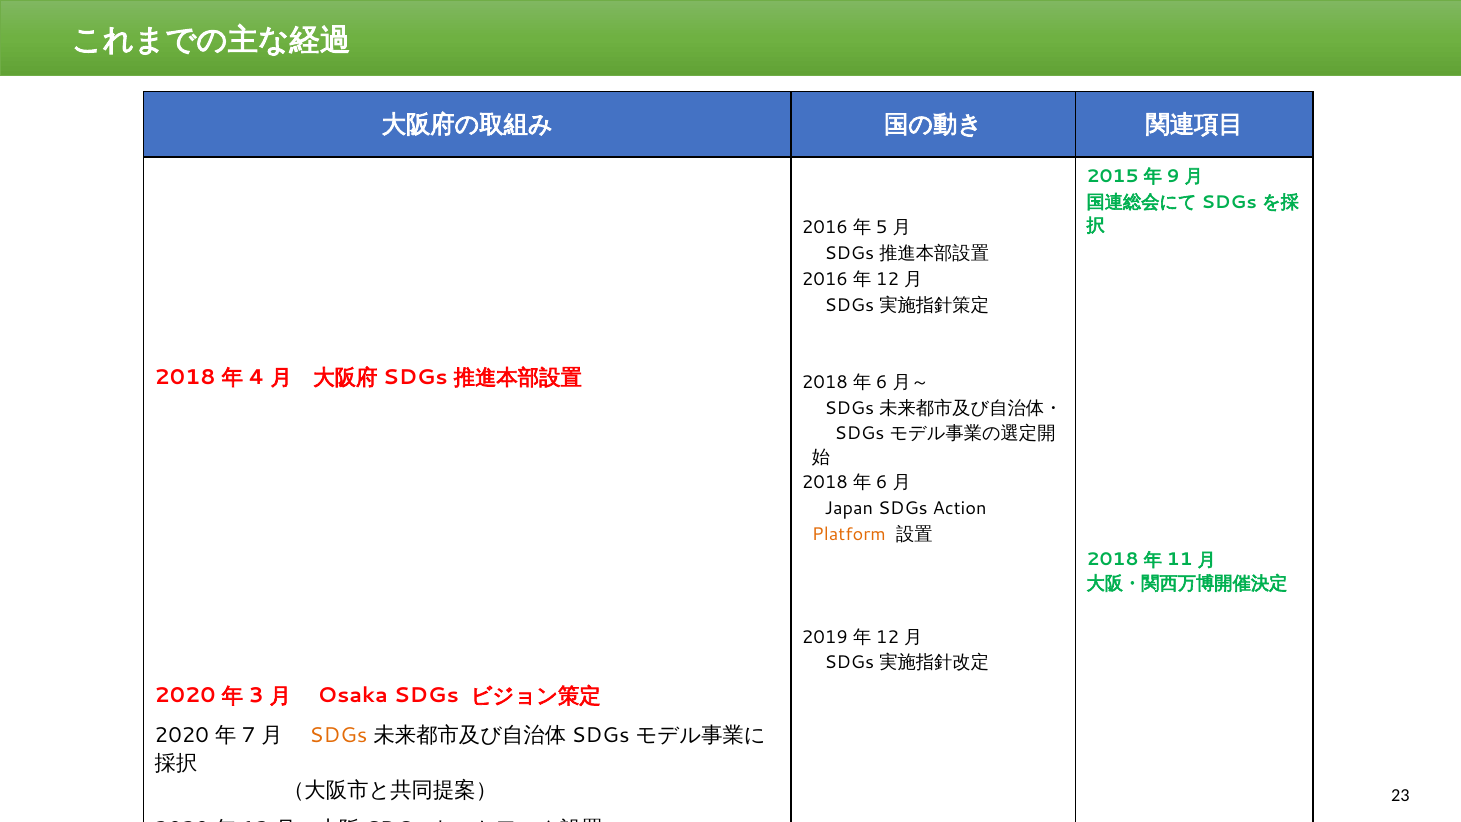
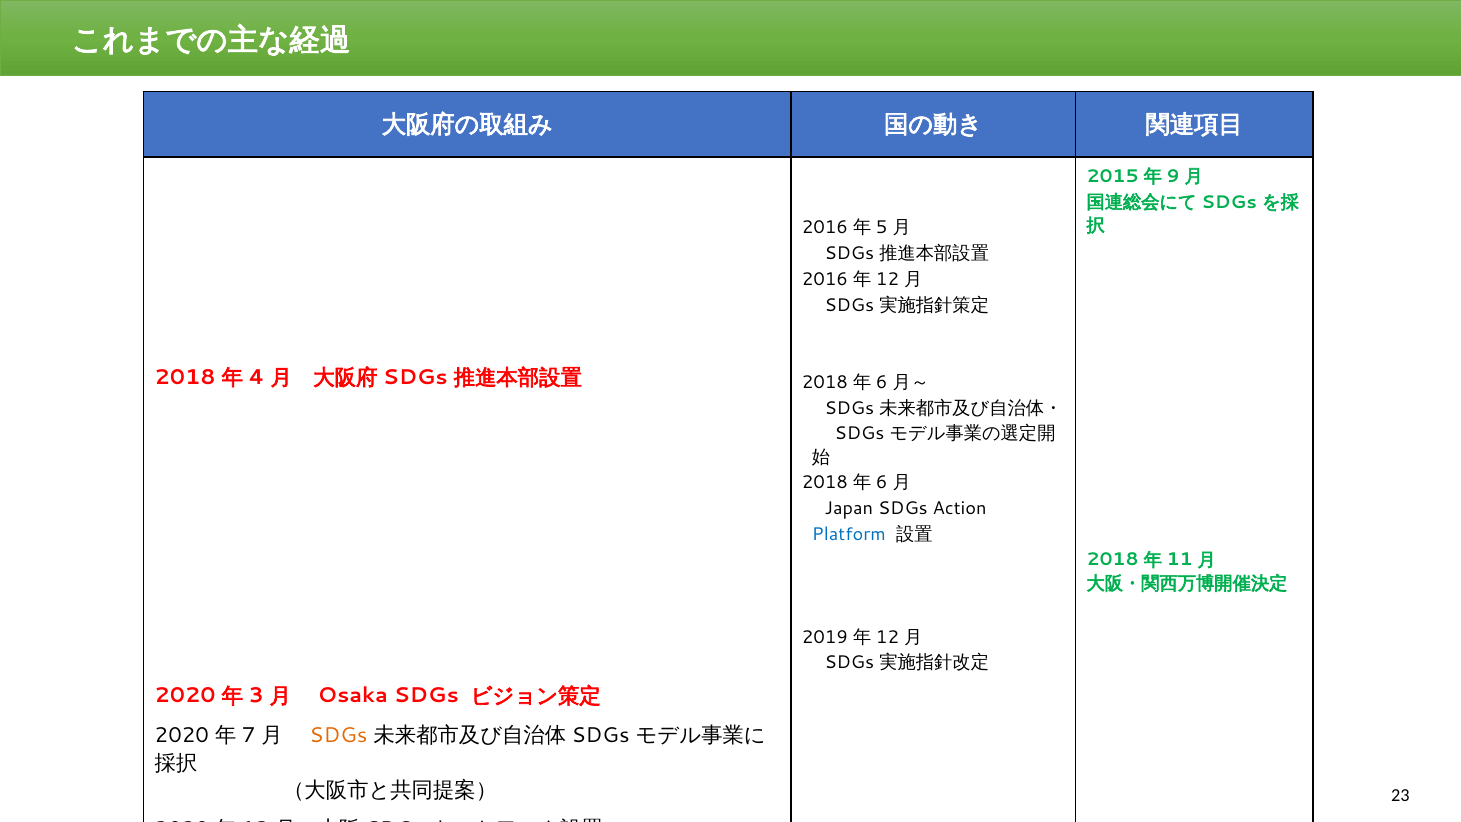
Platform colour: orange -> blue
